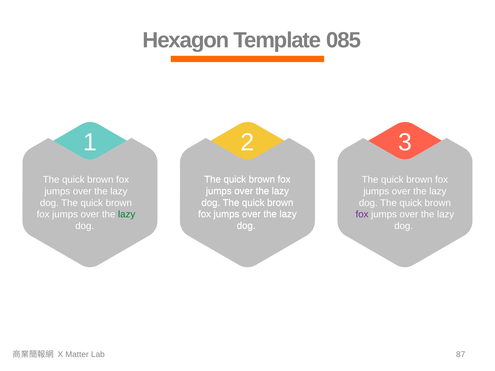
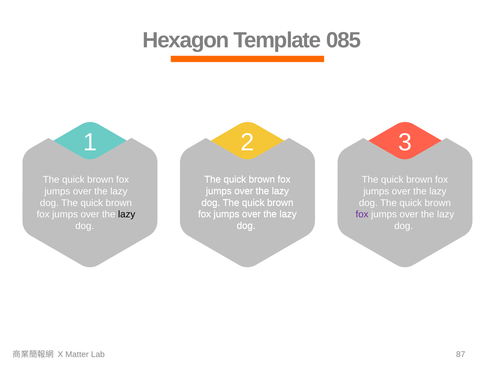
lazy at (127, 215) colour: green -> black
